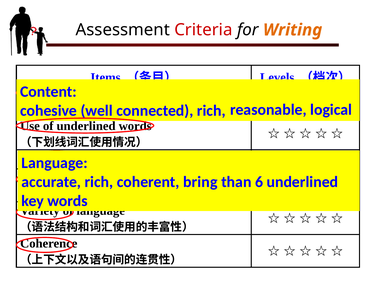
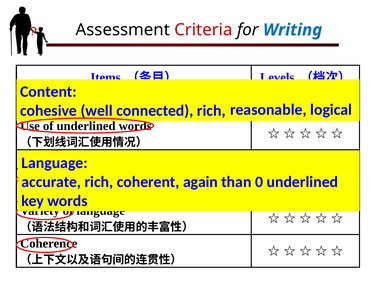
Writing colour: orange -> blue
bring: bring -> again
6: 6 -> 0
